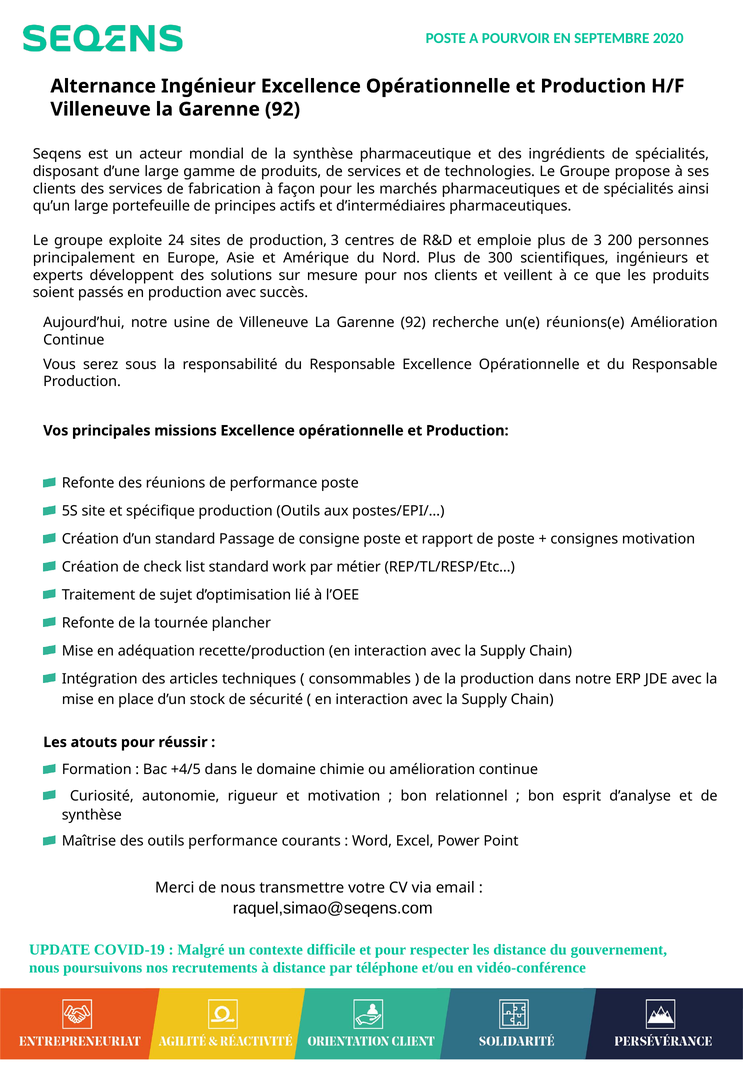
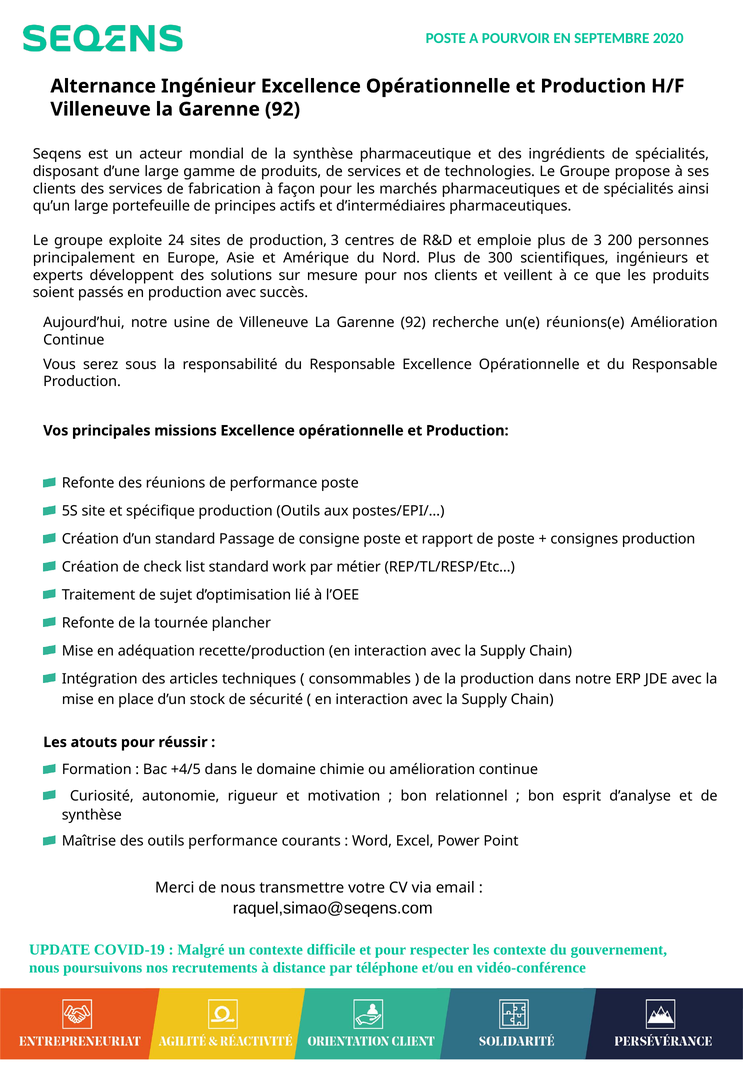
consignes motivation: motivation -> production
les distance: distance -> contexte
